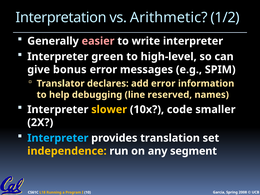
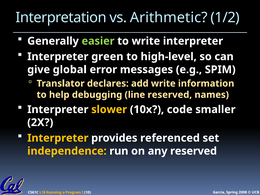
easier colour: pink -> light green
bonus: bonus -> global
add error: error -> write
Interpreter at (58, 138) colour: light blue -> yellow
translation: translation -> referenced
any segment: segment -> reserved
